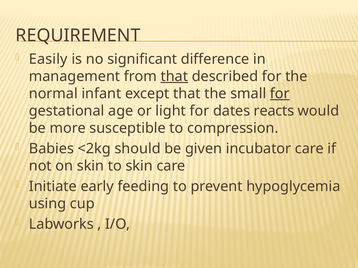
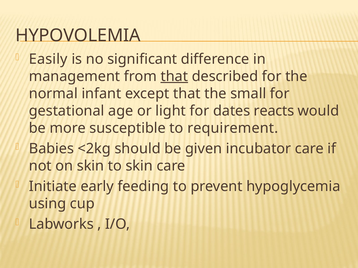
REQUIREMENT: REQUIREMENT -> HYPOVOLEMIA
for at (280, 94) underline: present -> none
compression: compression -> requirement
